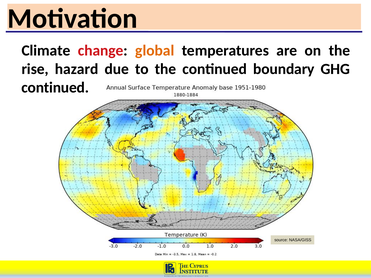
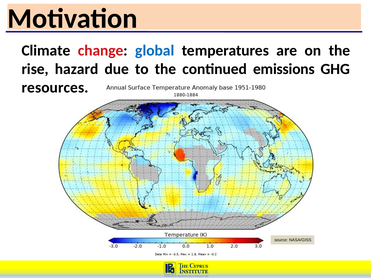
global colour: orange -> blue
boundary: boundary -> emissions
continued at (55, 88): continued -> resources
